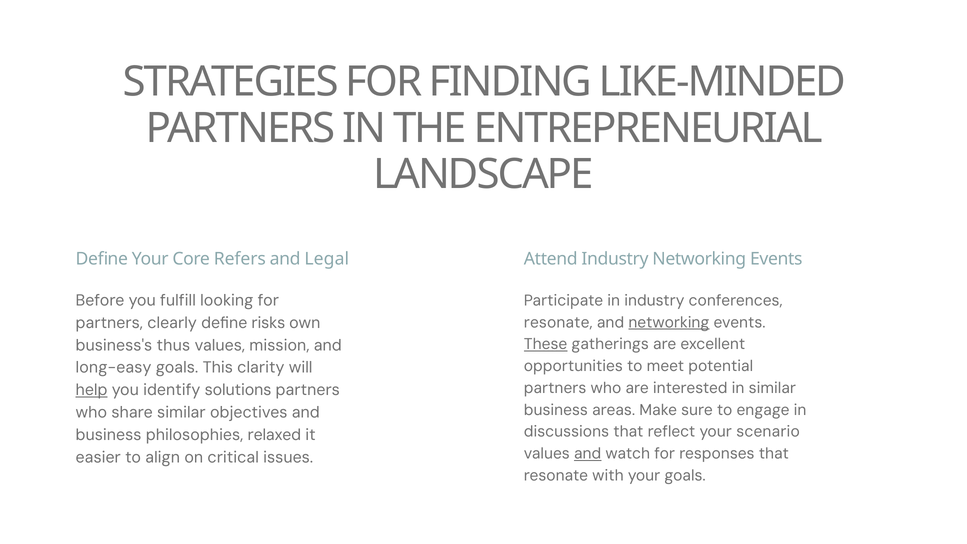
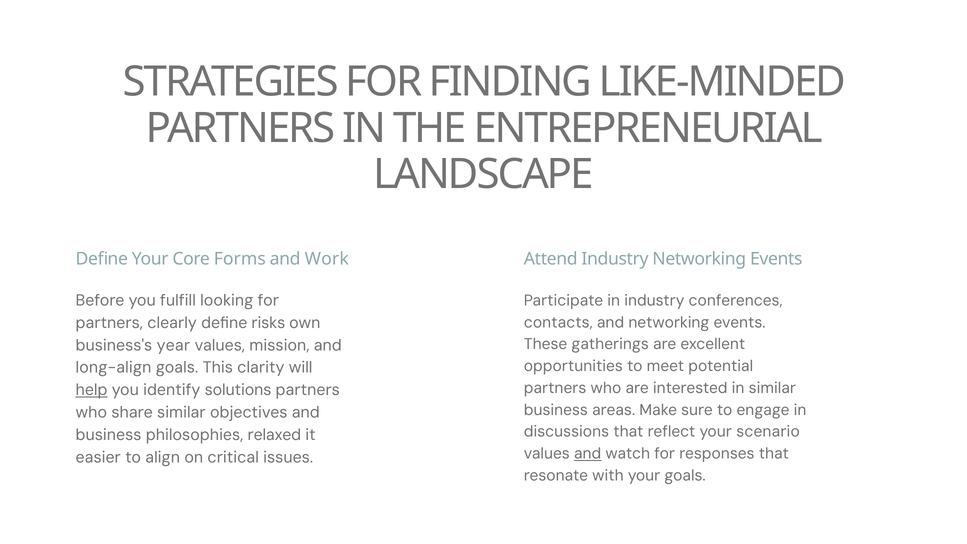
Refers: Refers -> Forms
Legal: Legal -> Work
resonate at (558, 322): resonate -> contacts
networking at (669, 322) underline: present -> none
These underline: present -> none
thus: thus -> year
long-easy: long-easy -> long-align
